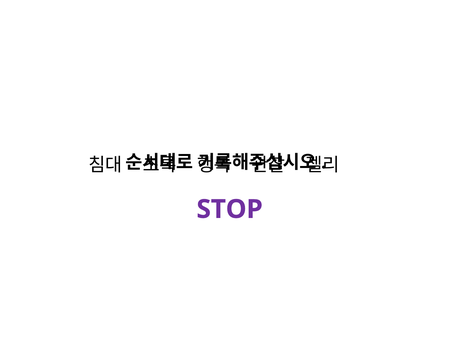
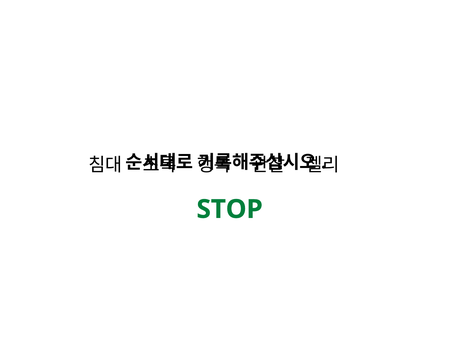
STOP colour: purple -> green
